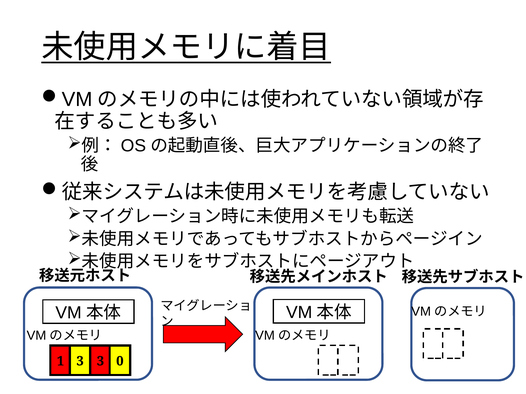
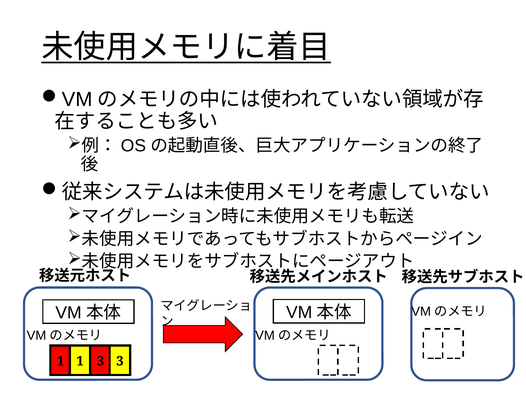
1 3: 3 -> 1
3 0: 0 -> 3
